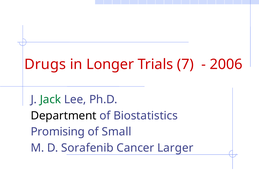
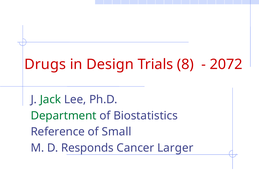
Longer: Longer -> Design
7: 7 -> 8
2006: 2006 -> 2072
Department colour: black -> green
Promising: Promising -> Reference
Sorafenib: Sorafenib -> Responds
